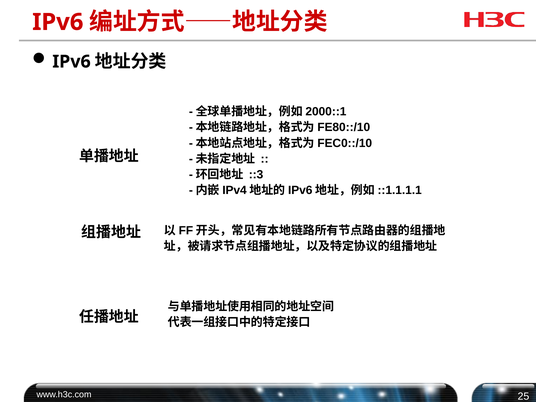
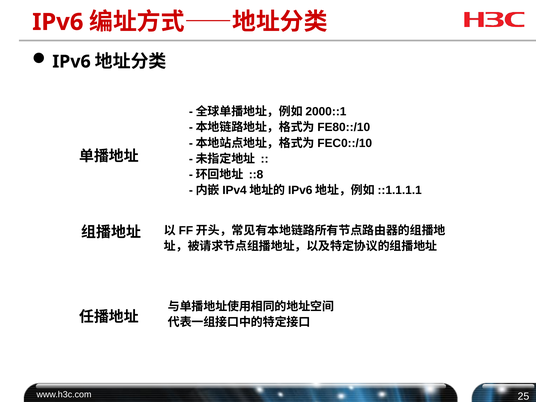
::3: ::3 -> ::8
